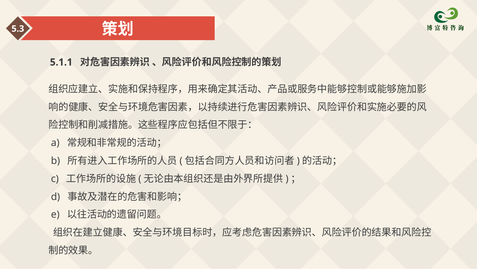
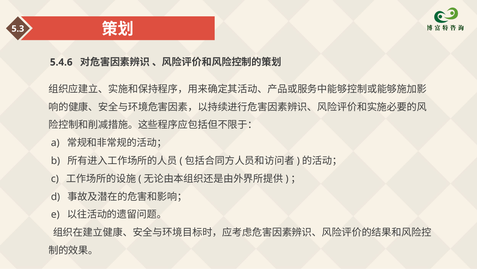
5.1.1: 5.1.1 -> 5.4.6
